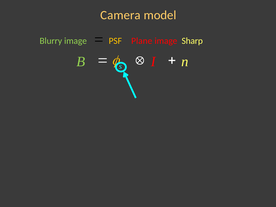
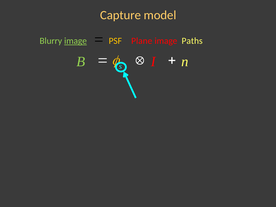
Camera: Camera -> Capture
image at (76, 41) underline: none -> present
Sharp: Sharp -> Paths
